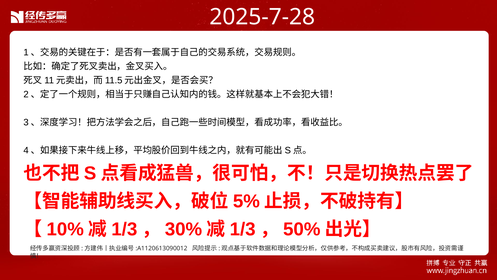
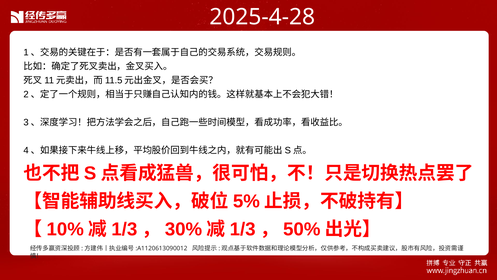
2025-7-28: 2025-7-28 -> 2025-4-28
